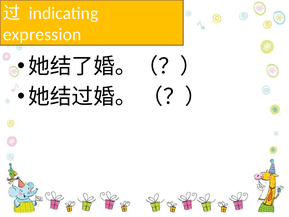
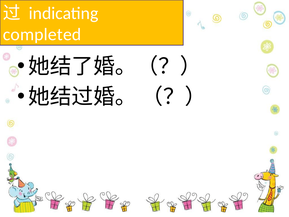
expression: expression -> completed
